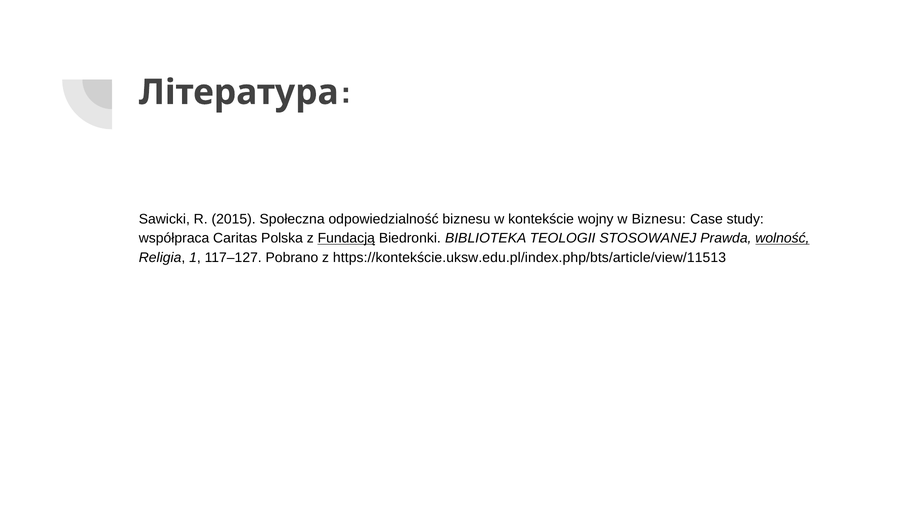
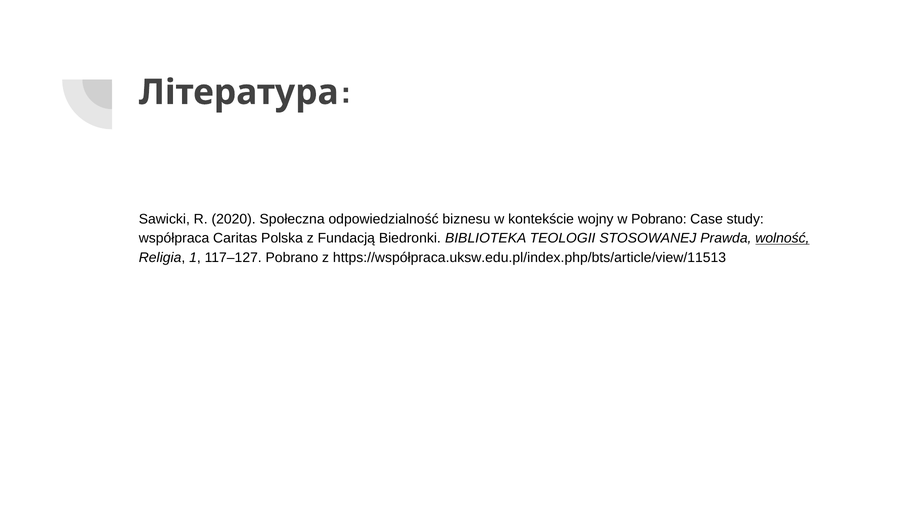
2015: 2015 -> 2020
w Biznesu: Biznesu -> Pobrano
Fundacją underline: present -> none
https://kontekście.uksw.edu.pl/index.php/bts/article/view/11513: https://kontekście.uksw.edu.pl/index.php/bts/article/view/11513 -> https://współpraca.uksw.edu.pl/index.php/bts/article/view/11513
